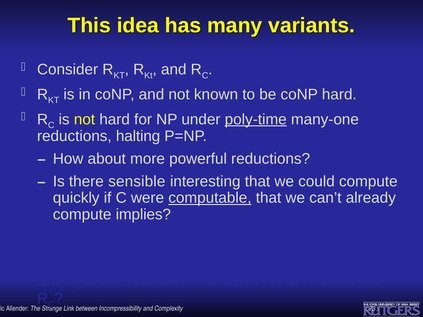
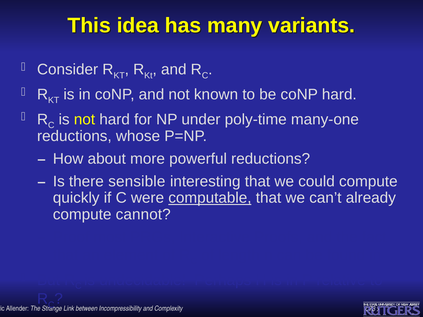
poly-time underline: present -> none
halting: halting -> whose
implies: implies -> cannot
